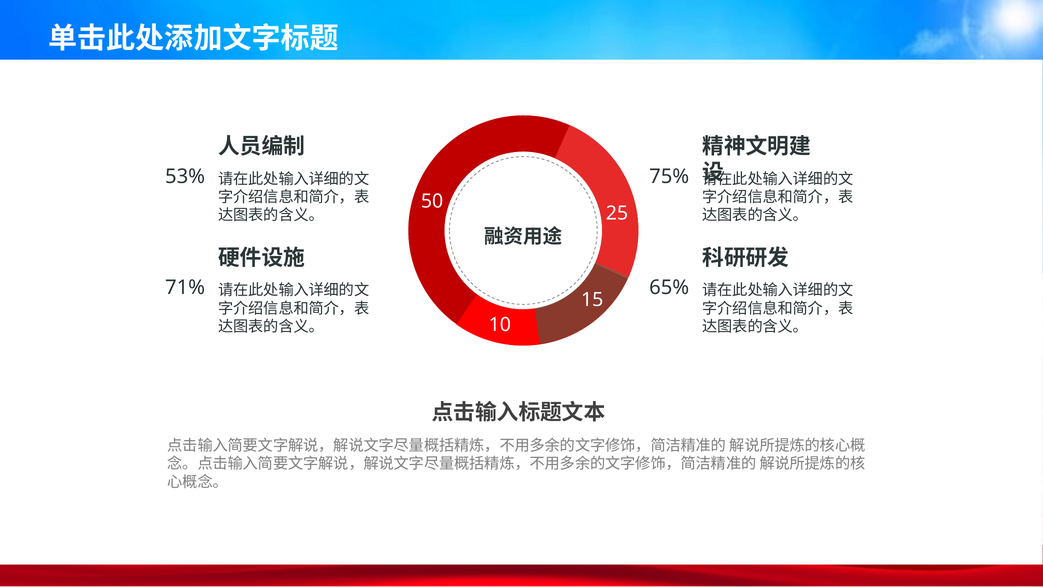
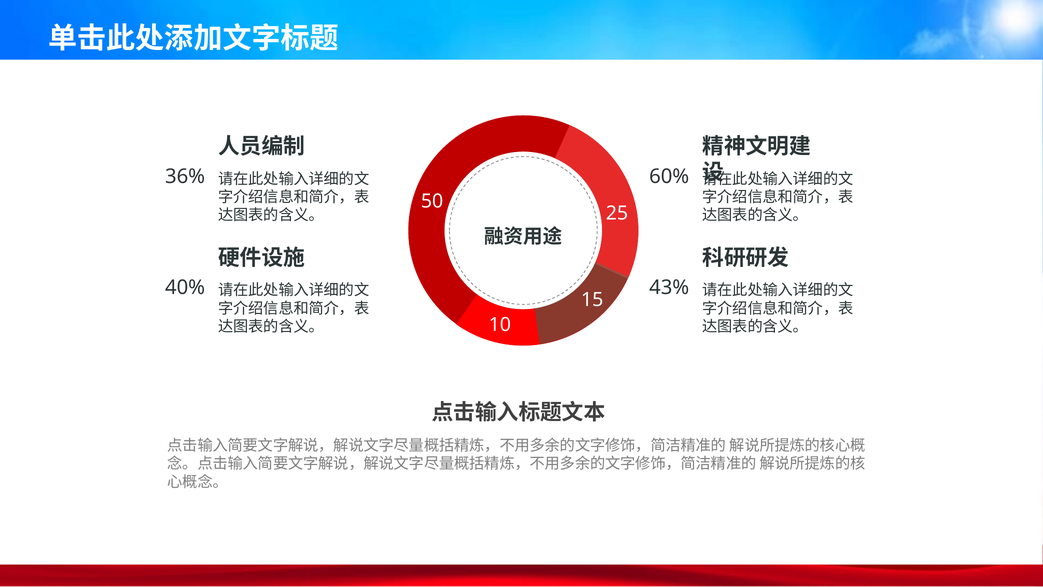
53%: 53% -> 36%
75%: 75% -> 60%
71%: 71% -> 40%
65%: 65% -> 43%
